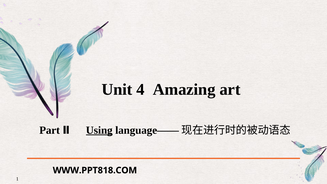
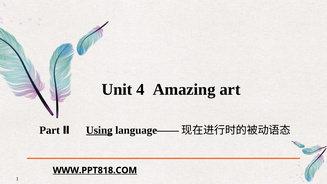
WWW.PPT818.COM underline: none -> present
